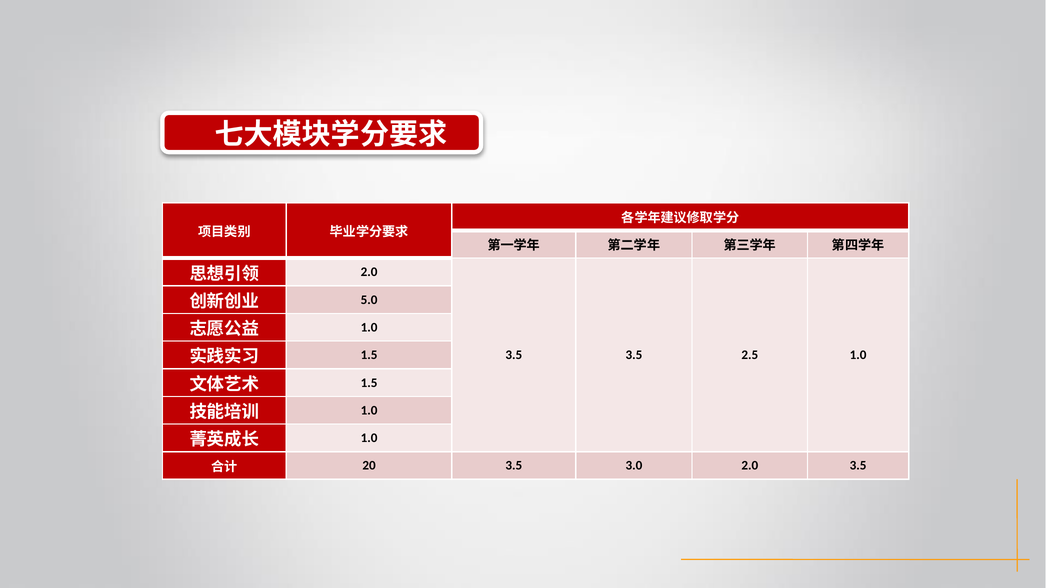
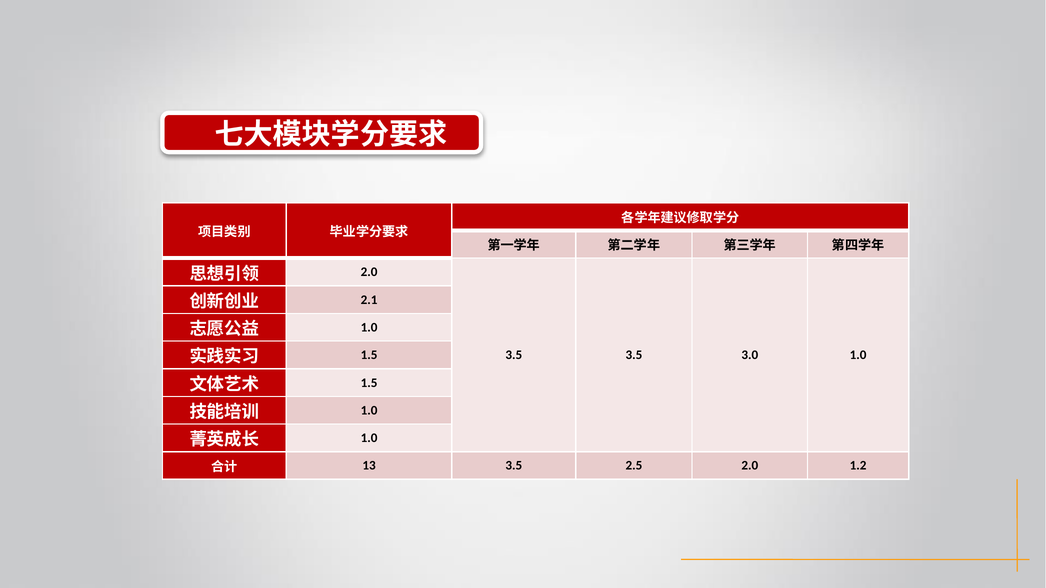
5.0: 5.0 -> 2.1
2.5: 2.5 -> 3.0
20: 20 -> 13
3.0: 3.0 -> 2.5
3.5 at (858, 466): 3.5 -> 1.2
